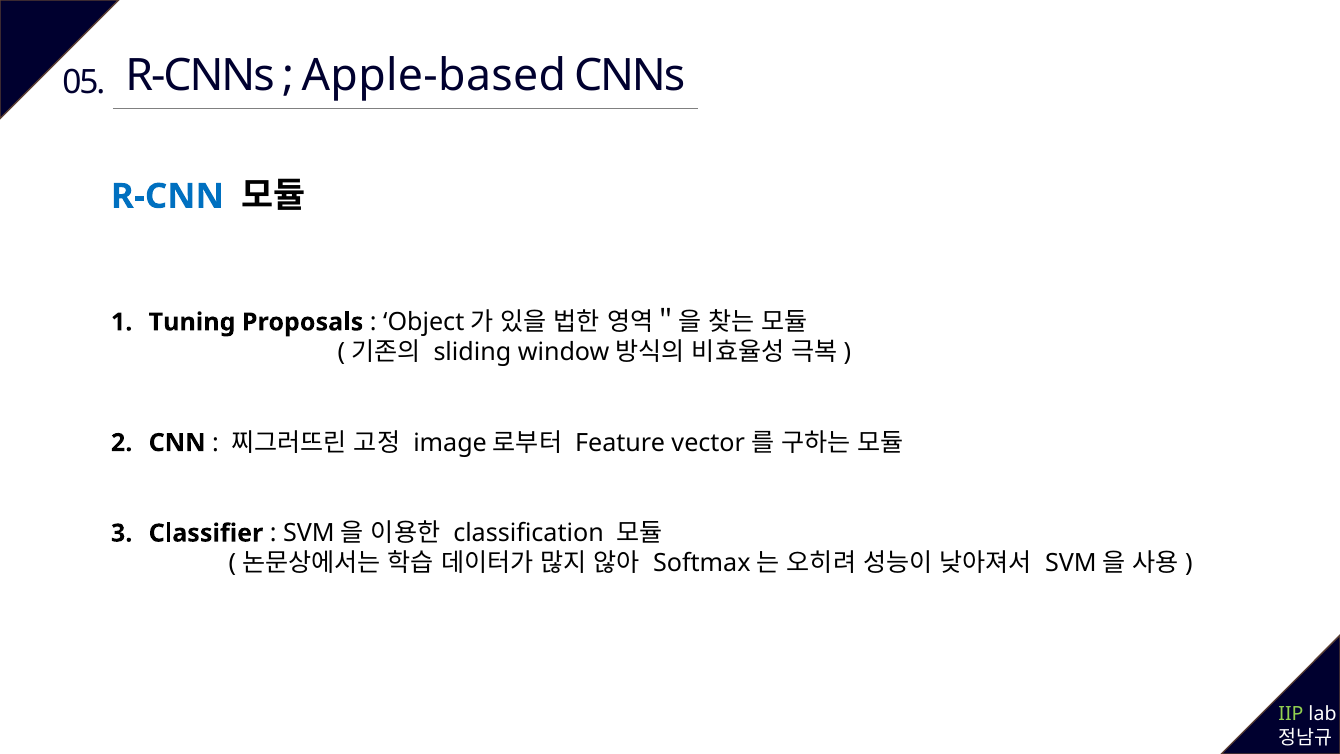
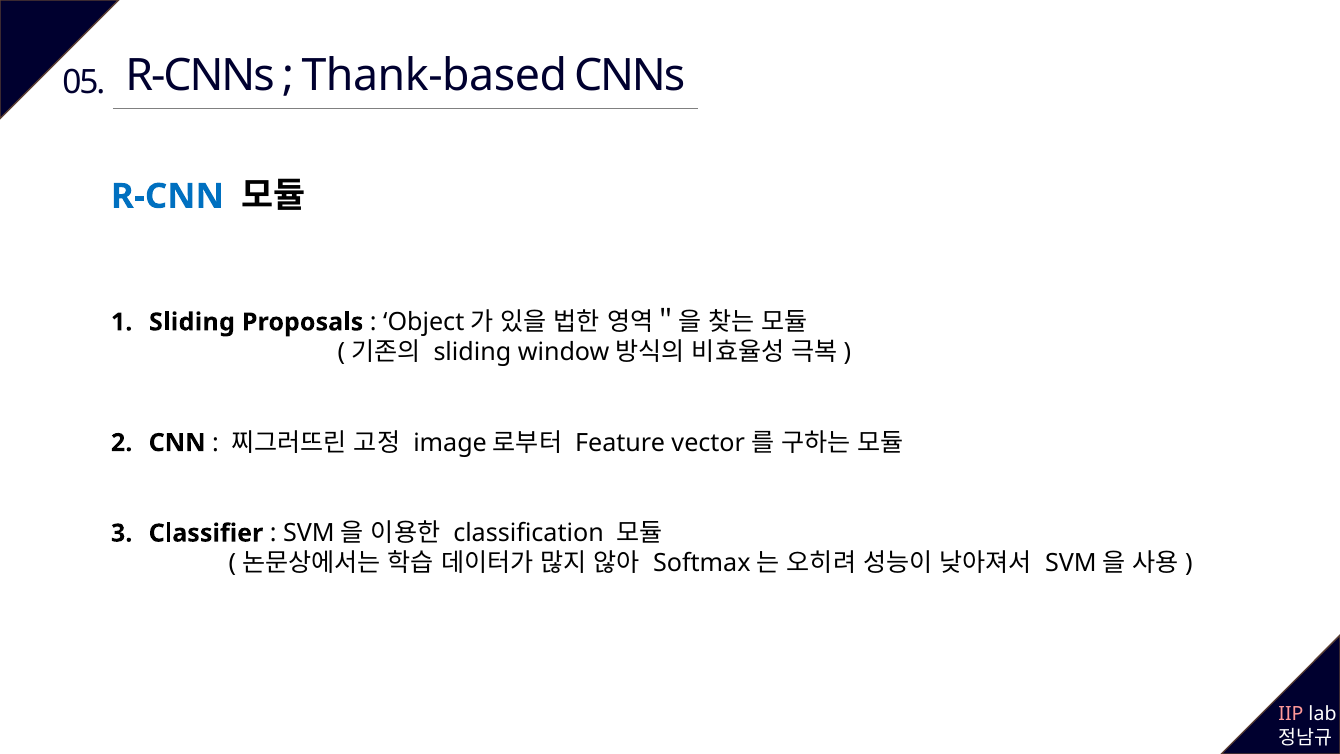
Apple-based: Apple-based -> Thank-based
Tuning at (192, 322): Tuning -> Sliding
IIP colour: light green -> pink
